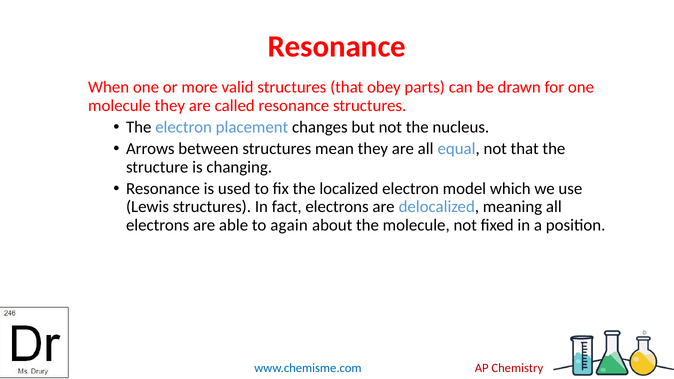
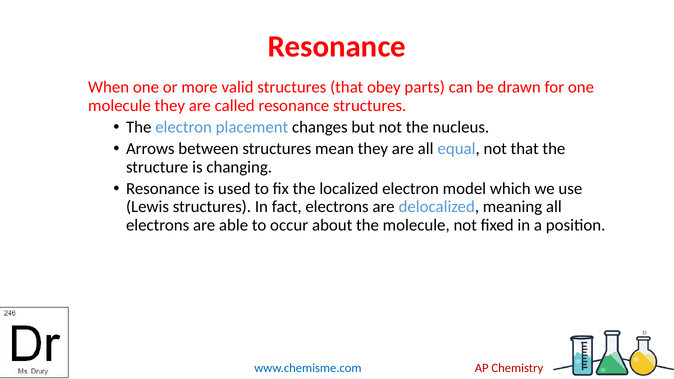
again: again -> occur
